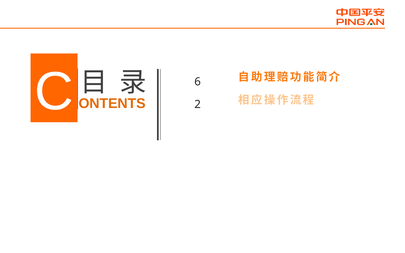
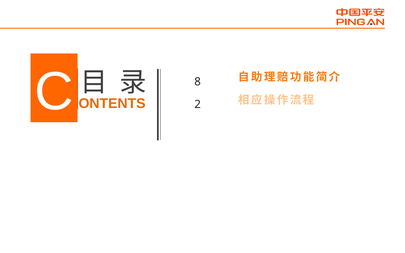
6: 6 -> 8
